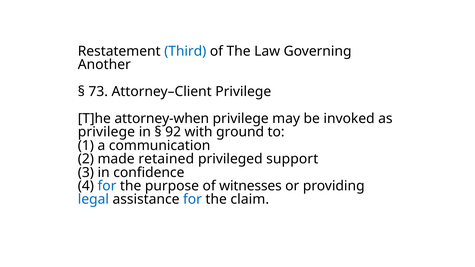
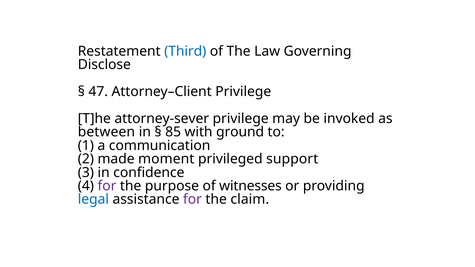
Another: Another -> Disclose
73: 73 -> 47
attorney-when: attorney-when -> attorney-sever
privilege at (106, 132): privilege -> between
92: 92 -> 85
retained: retained -> moment
for at (107, 186) colour: blue -> purple
for at (192, 200) colour: blue -> purple
